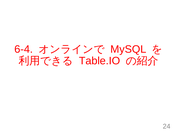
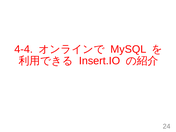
6-4: 6-4 -> 4-4
Table.IO: Table.IO -> Insert.IO
